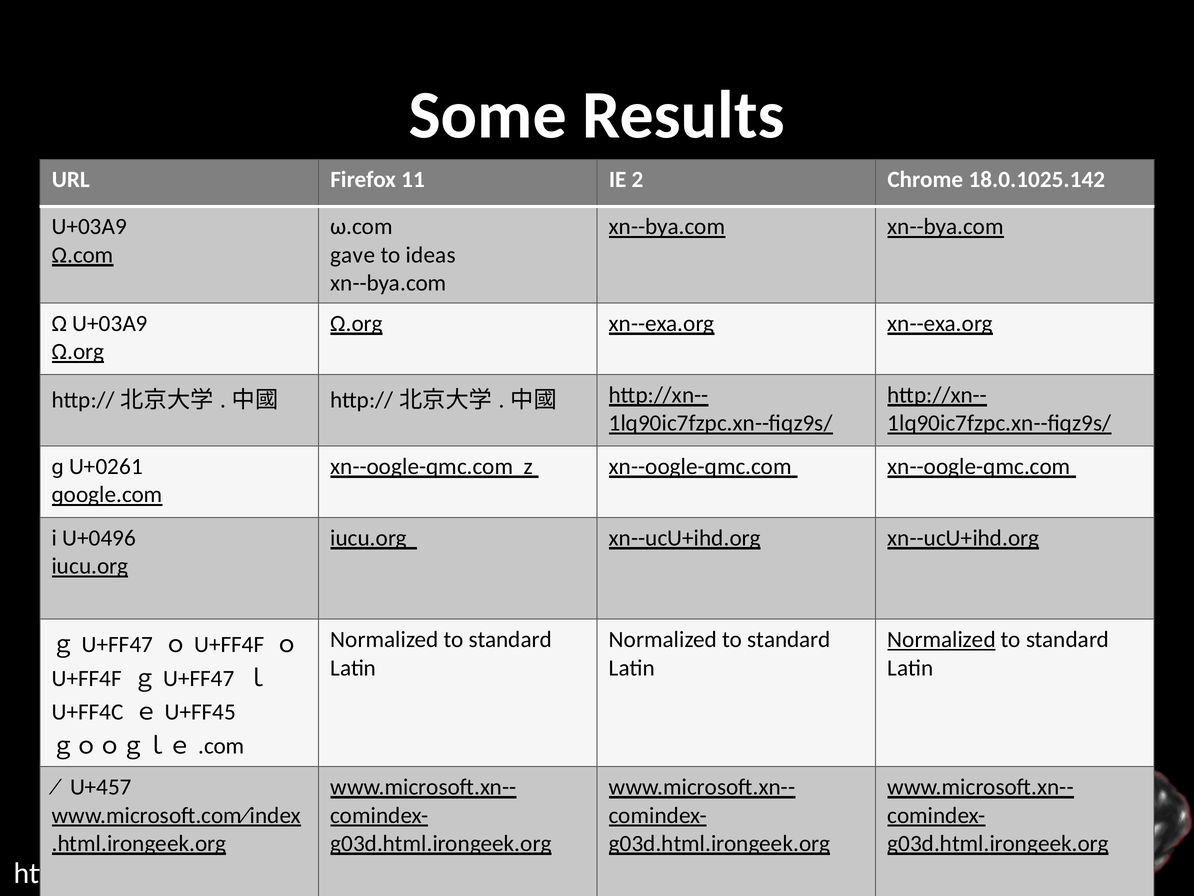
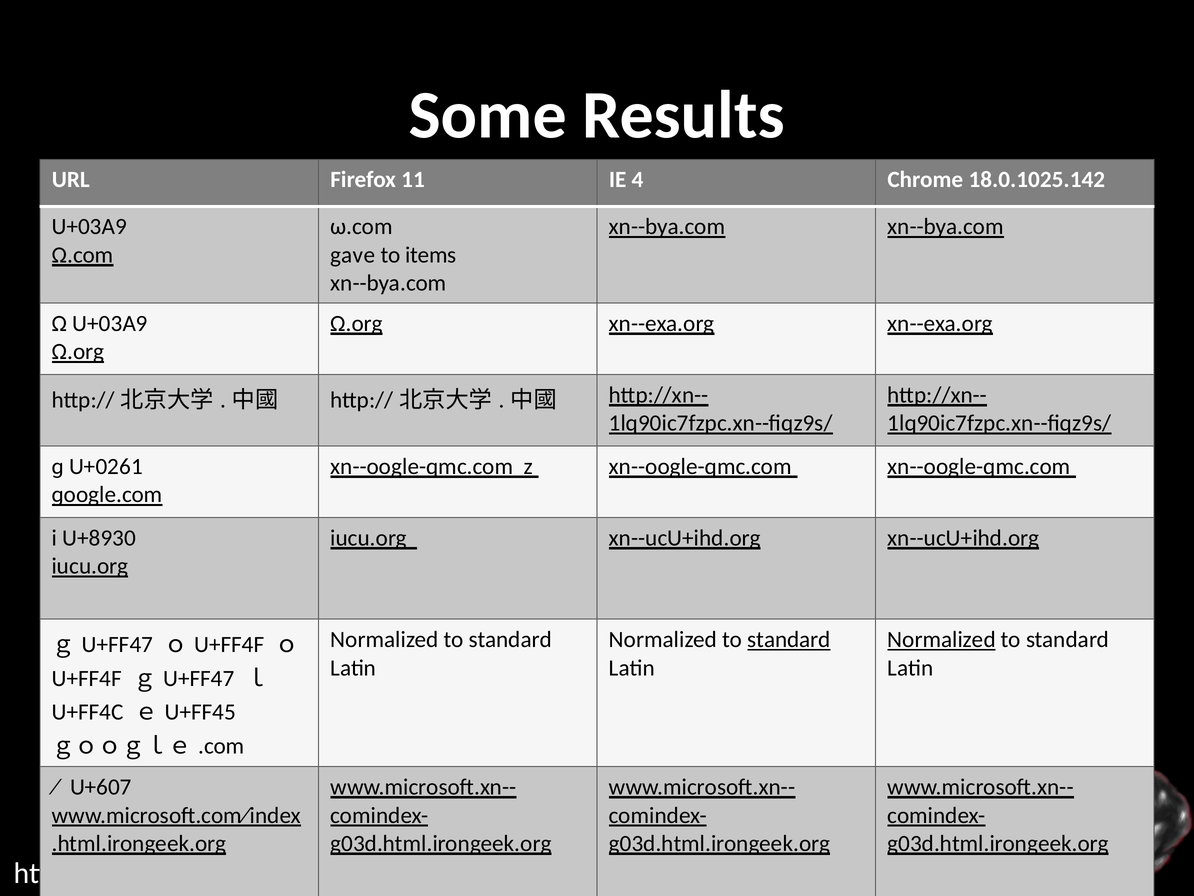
2: 2 -> 4
ideas: ideas -> items
U+0496: U+0496 -> U+8930
standard at (789, 639) underline: none -> present
U+457: U+457 -> U+607
